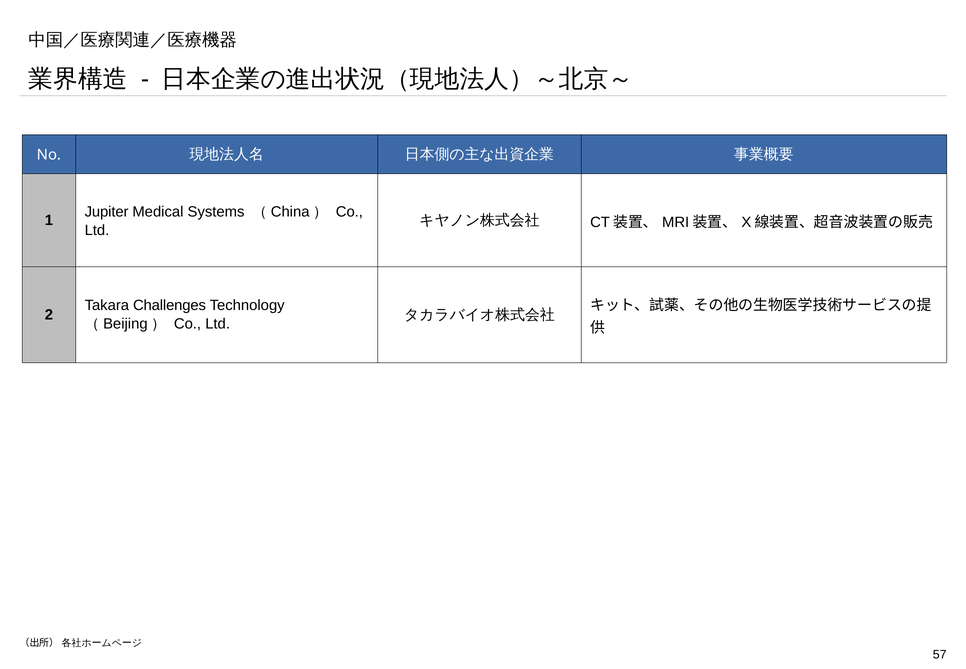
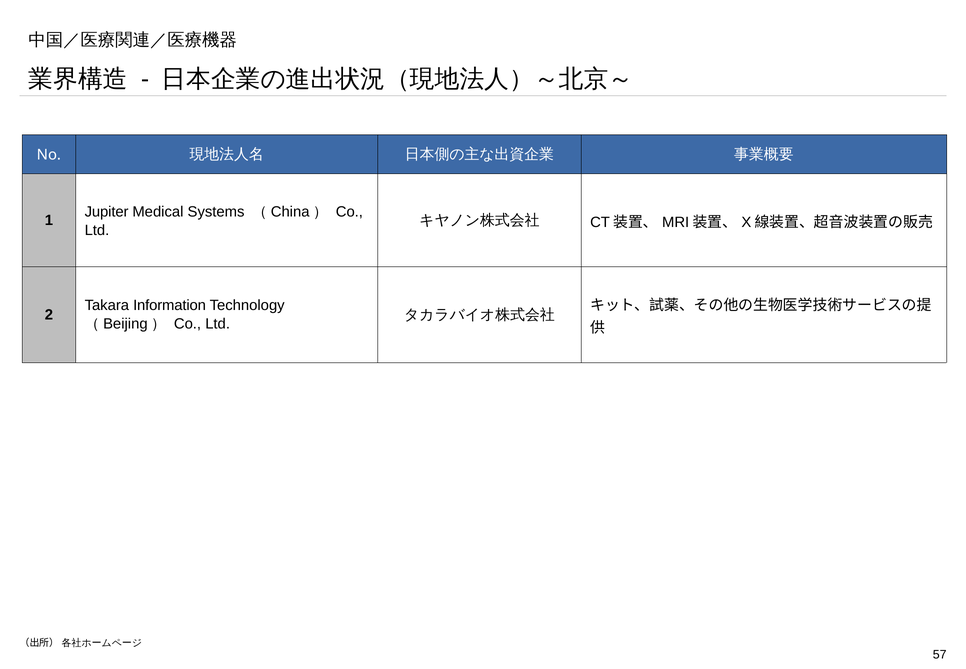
Challenges: Challenges -> Information
